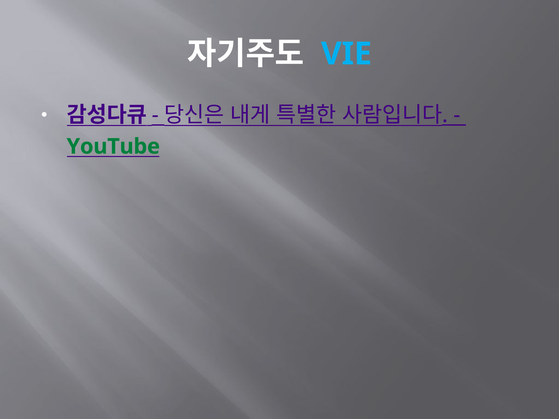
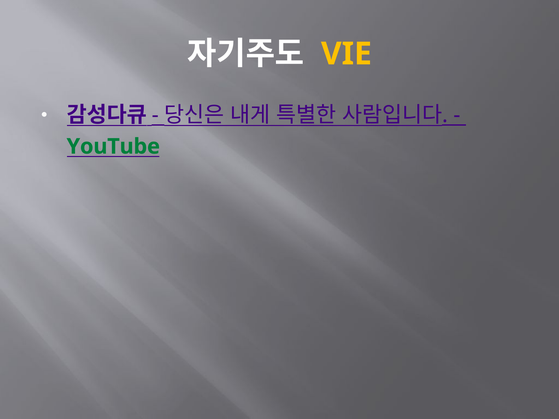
VIE colour: light blue -> yellow
